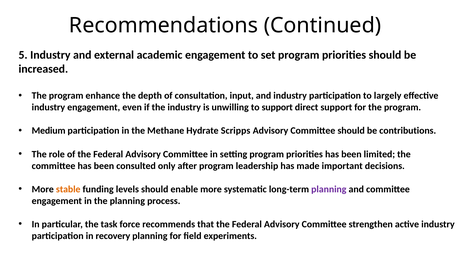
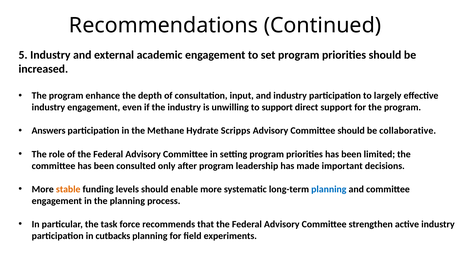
Medium: Medium -> Answers
contributions: contributions -> collaborative
planning at (329, 189) colour: purple -> blue
recovery: recovery -> cutbacks
